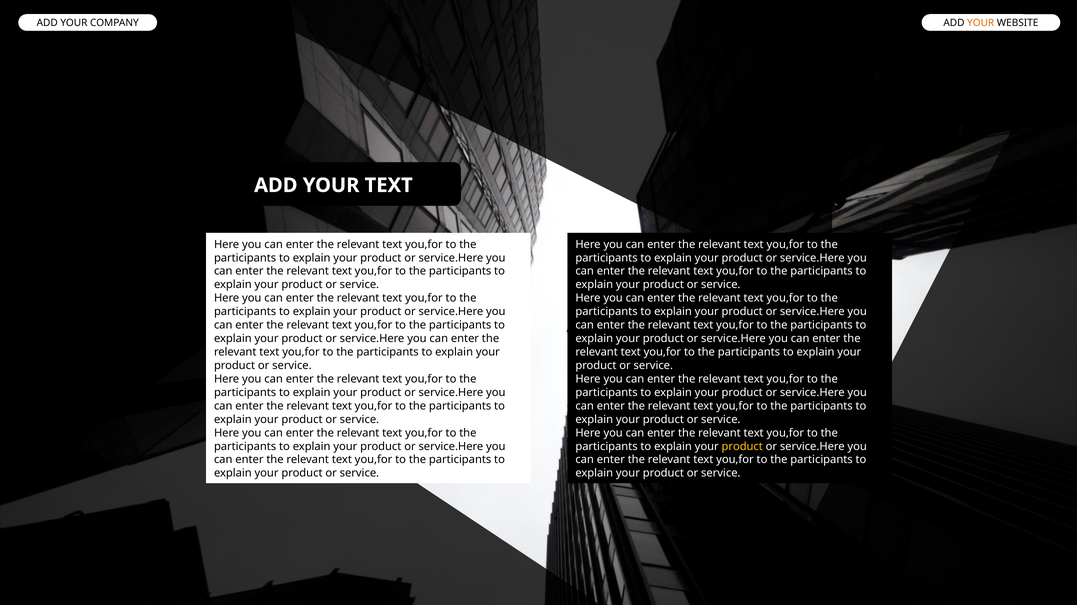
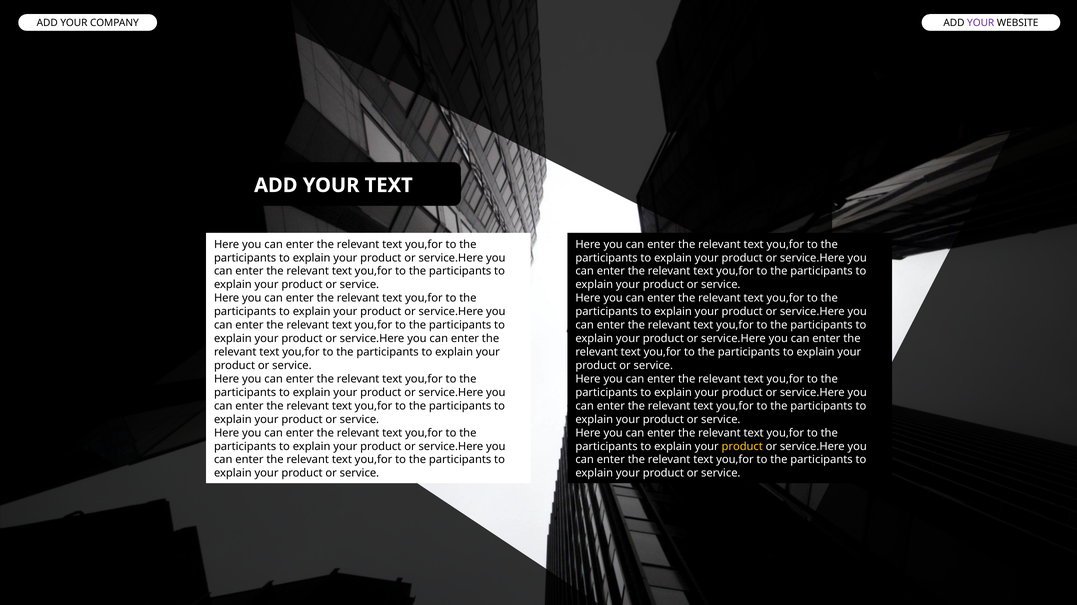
YOUR at (981, 23) colour: orange -> purple
